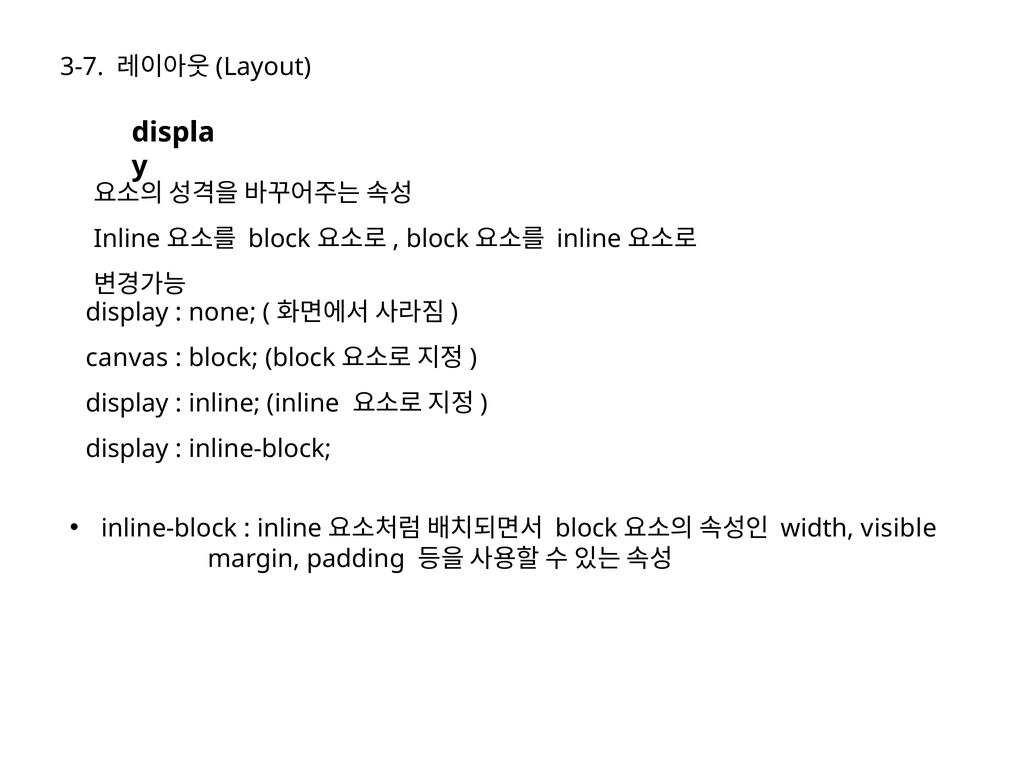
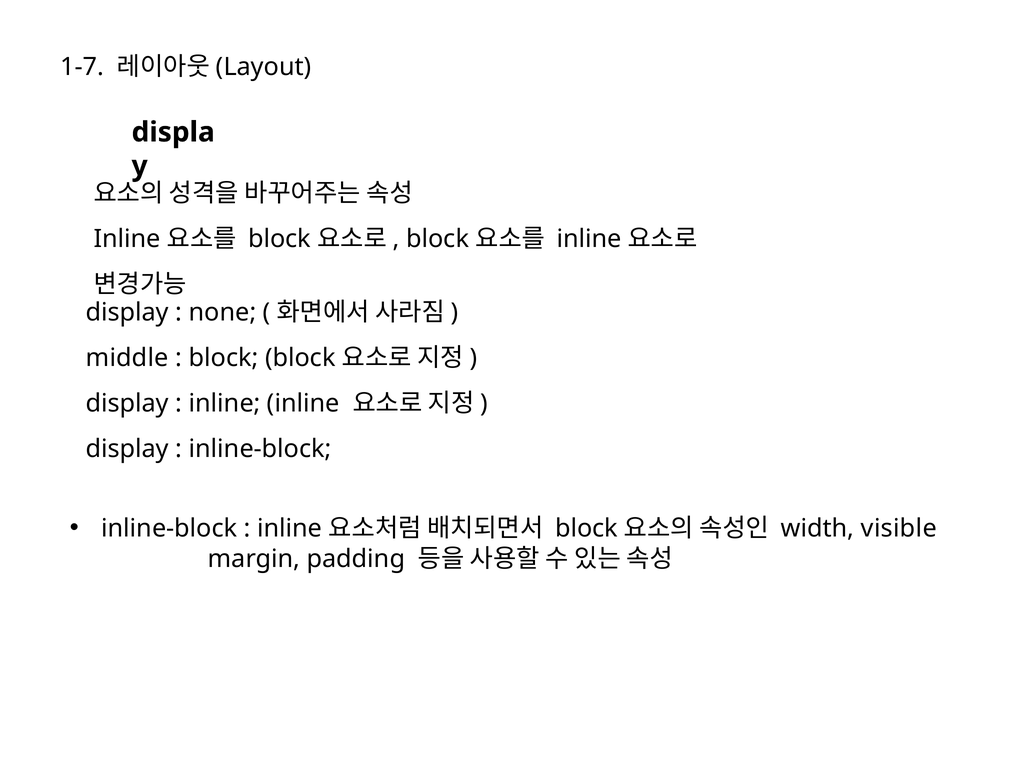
3-7: 3-7 -> 1-7
canvas: canvas -> middle
